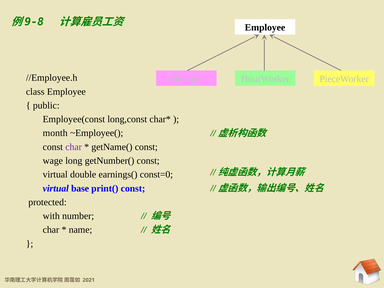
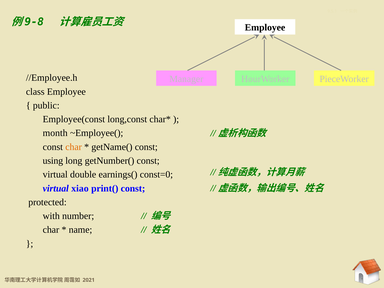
char at (74, 147) colour: purple -> orange
wage: wage -> using
base: base -> xiao
